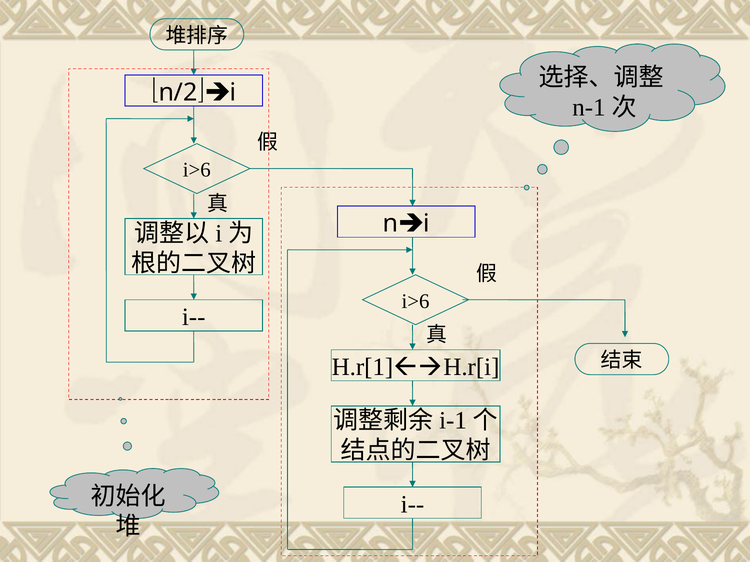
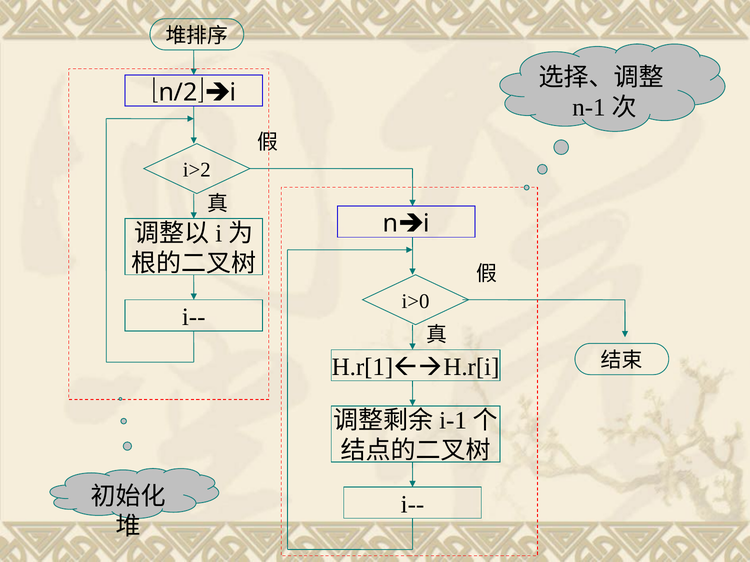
i>6 at (197, 170): i>6 -> i>2
i>6 at (416, 301): i>6 -> i>0
